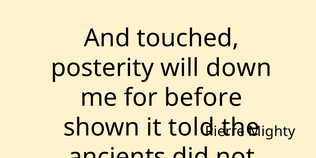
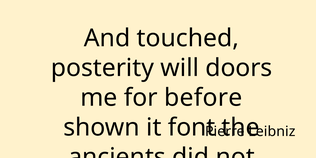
down: down -> doors
told: told -> font
Mighty: Mighty -> Leibniz
